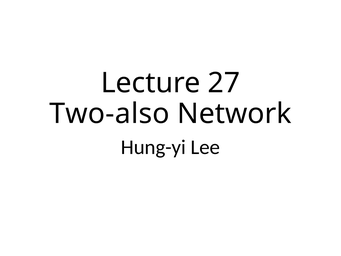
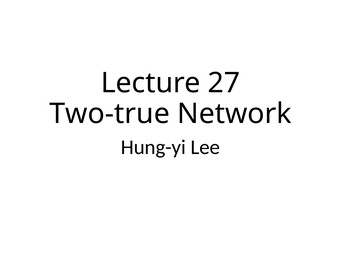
Two-also: Two-also -> Two-true
